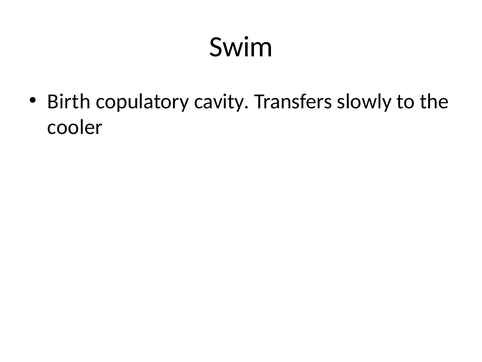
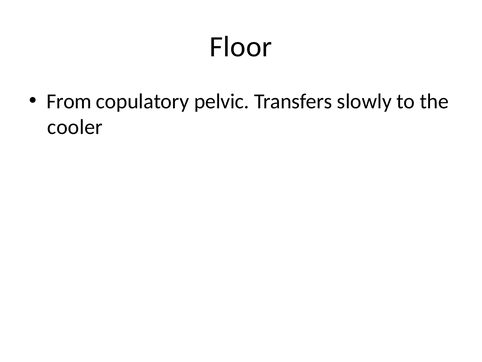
Swim: Swim -> Floor
Birth: Birth -> From
cavity: cavity -> pelvic
